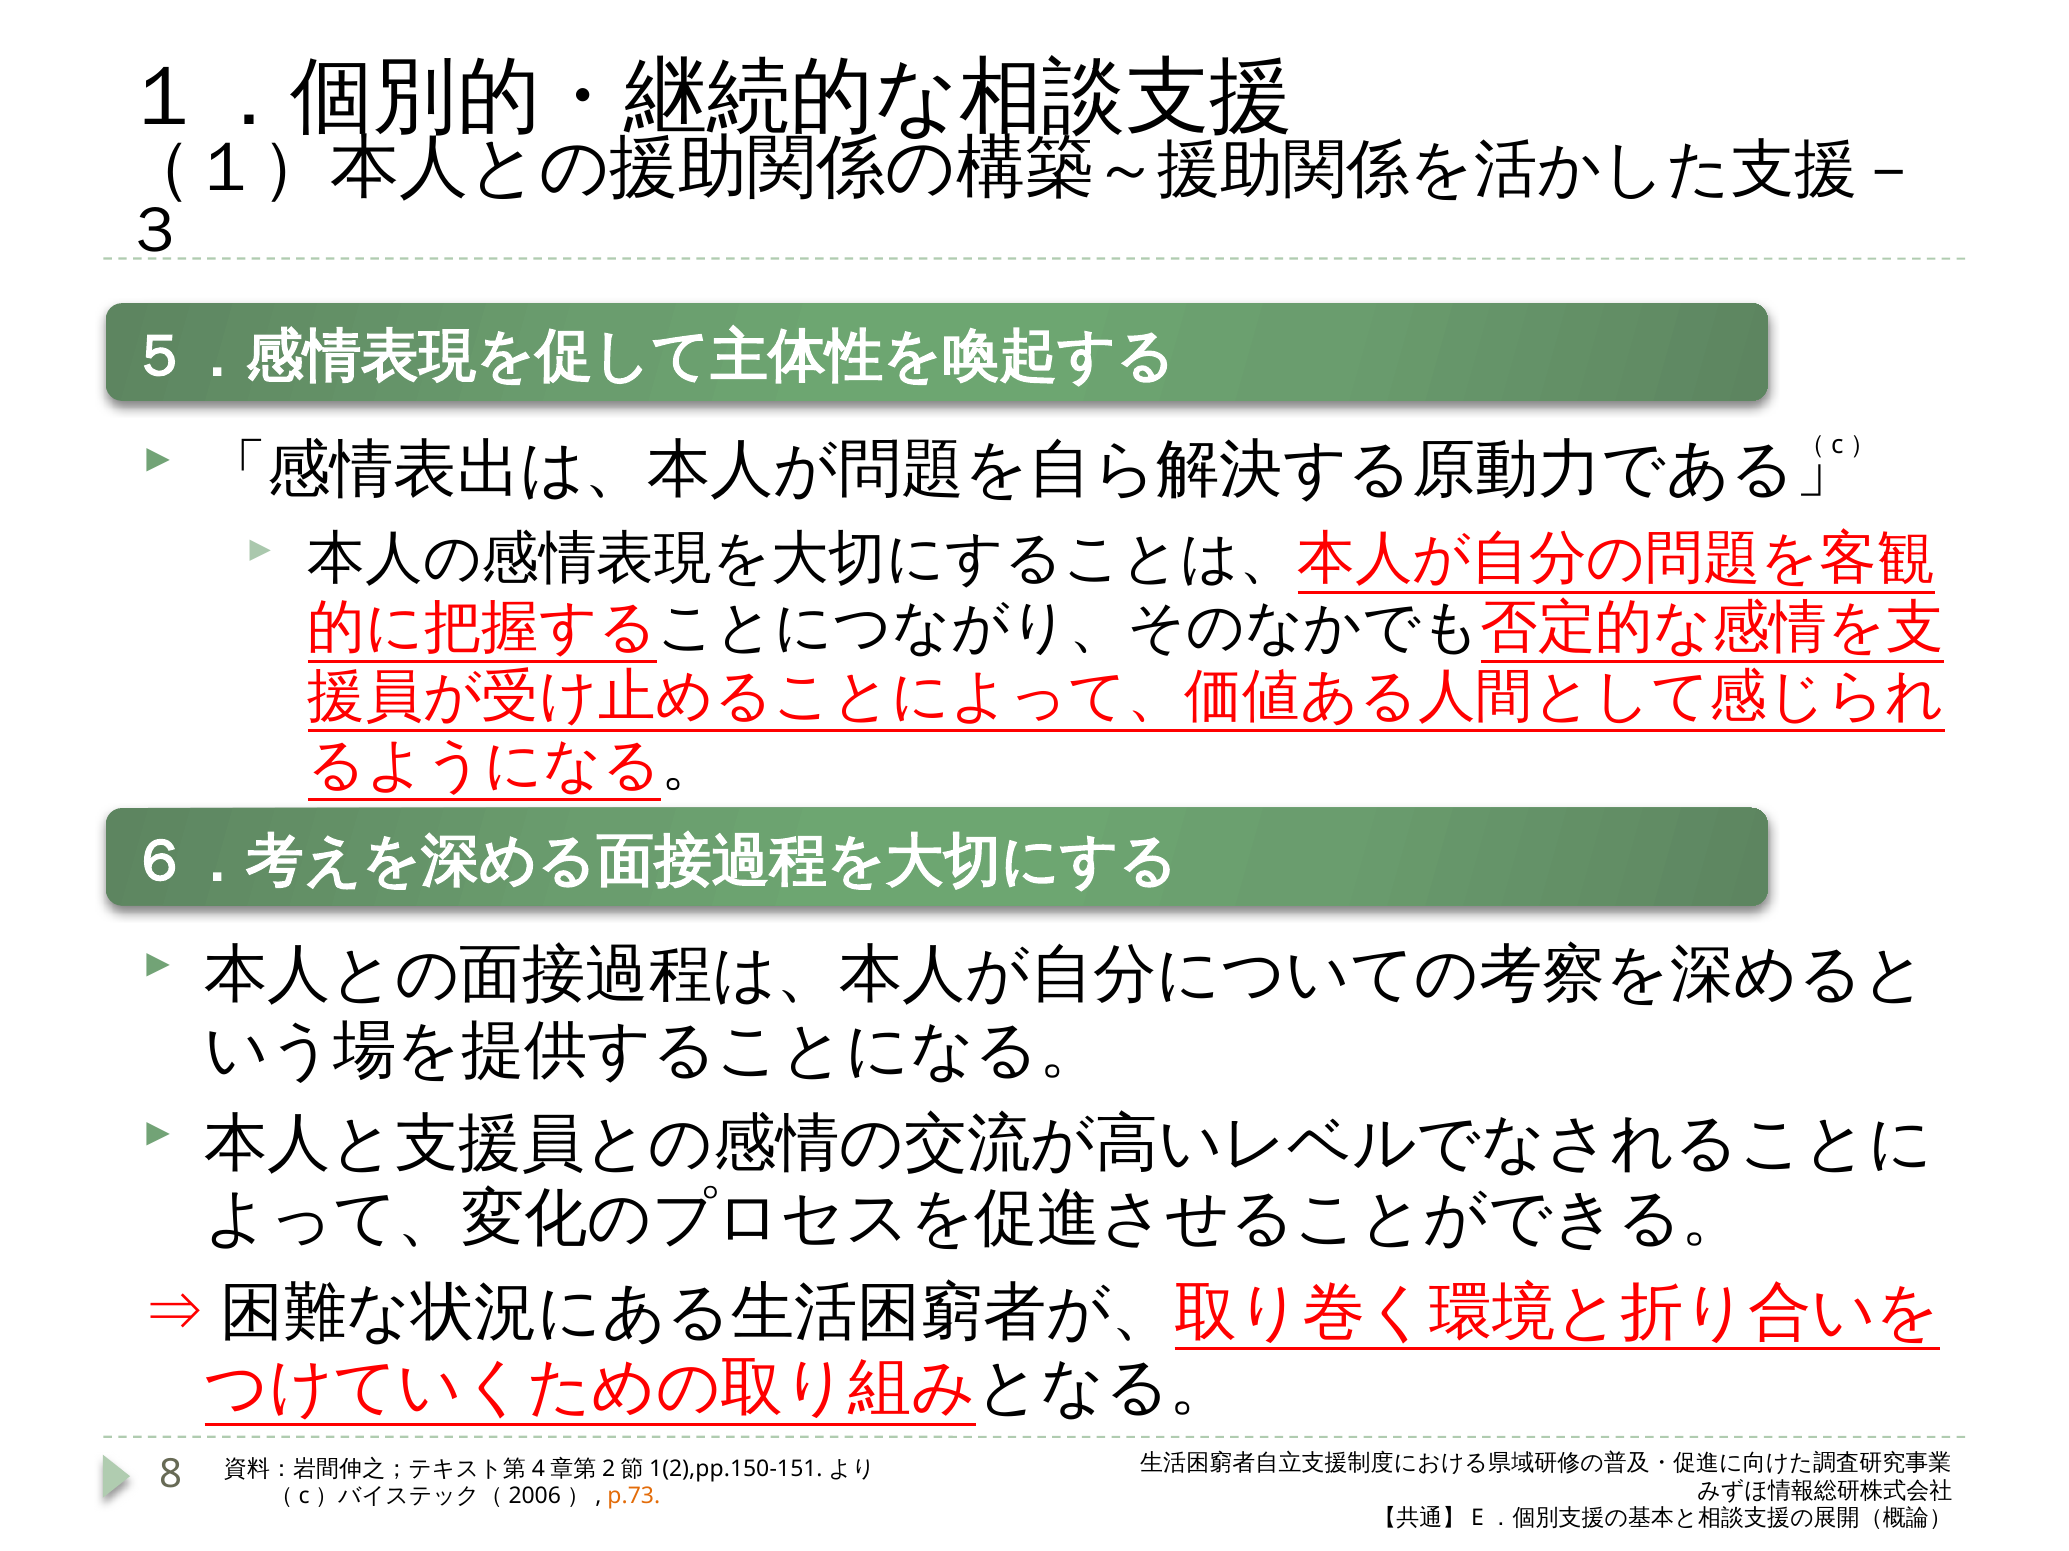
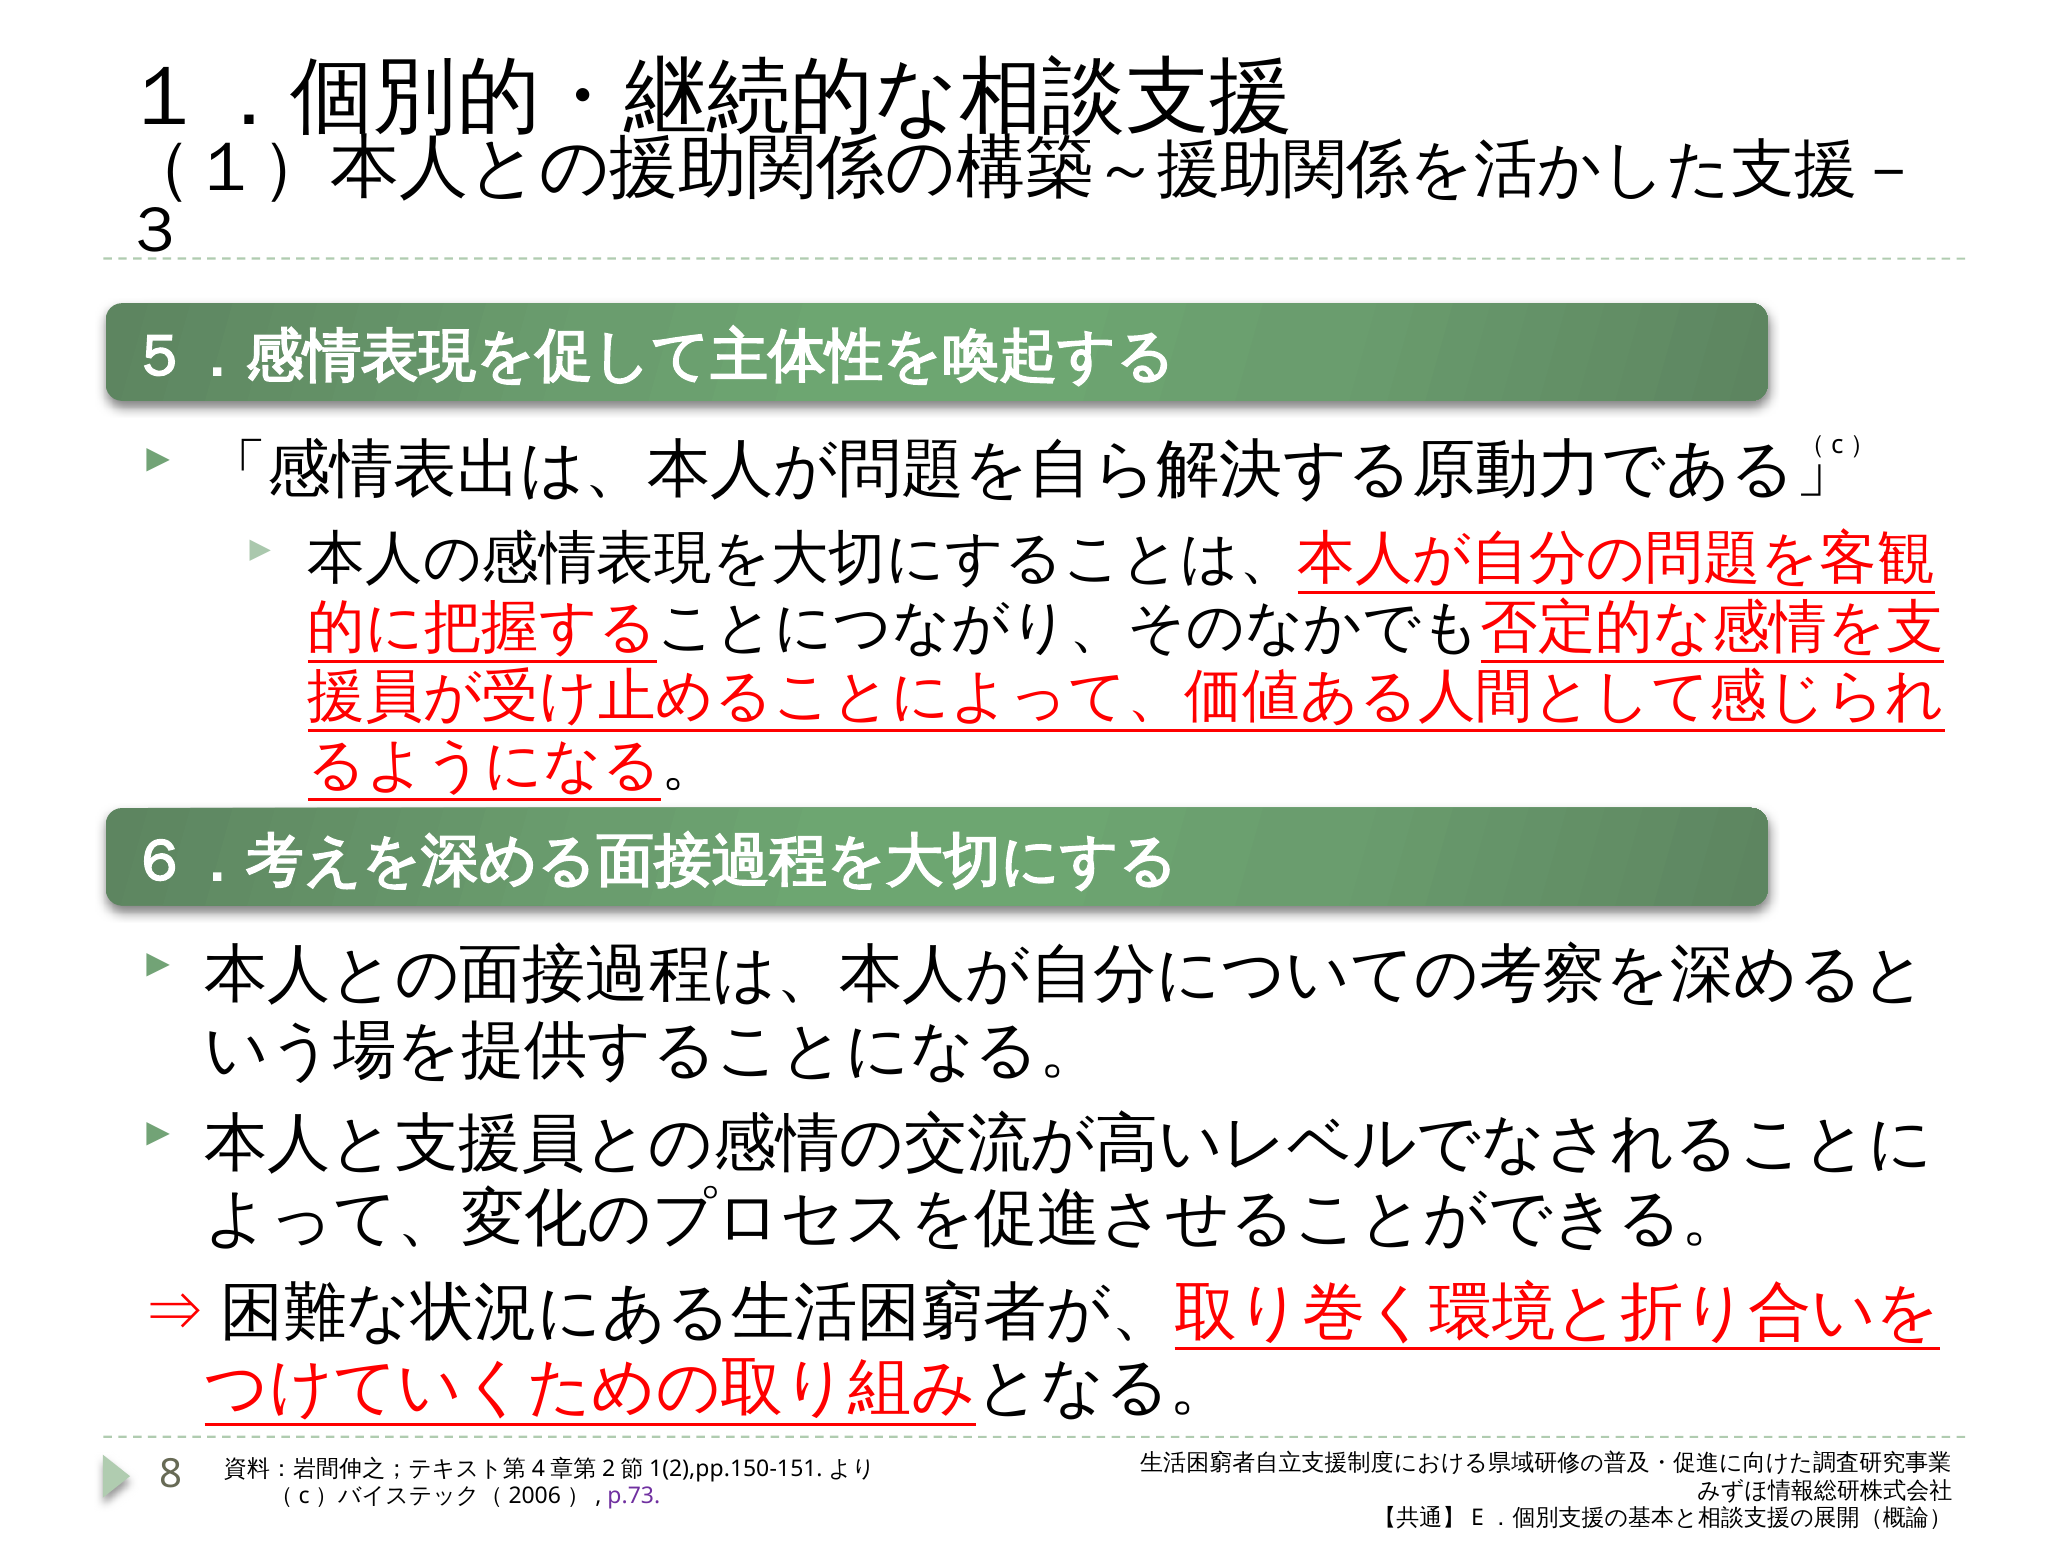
p.73 colour: orange -> purple
